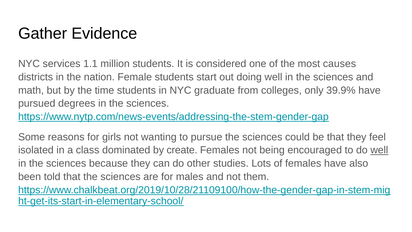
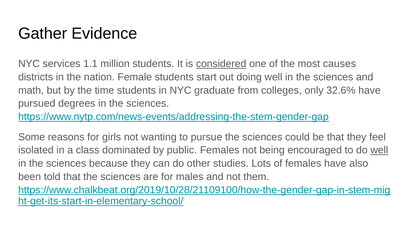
considered underline: none -> present
39.9%: 39.9% -> 32.6%
create: create -> public
